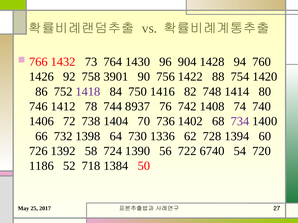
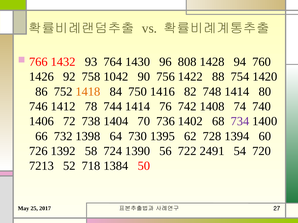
73: 73 -> 93
904: 904 -> 808
3901: 3901 -> 1042
1418 colour: purple -> orange
744 8937: 8937 -> 1414
1336: 1336 -> 1395
6740: 6740 -> 2491
1186: 1186 -> 7213
